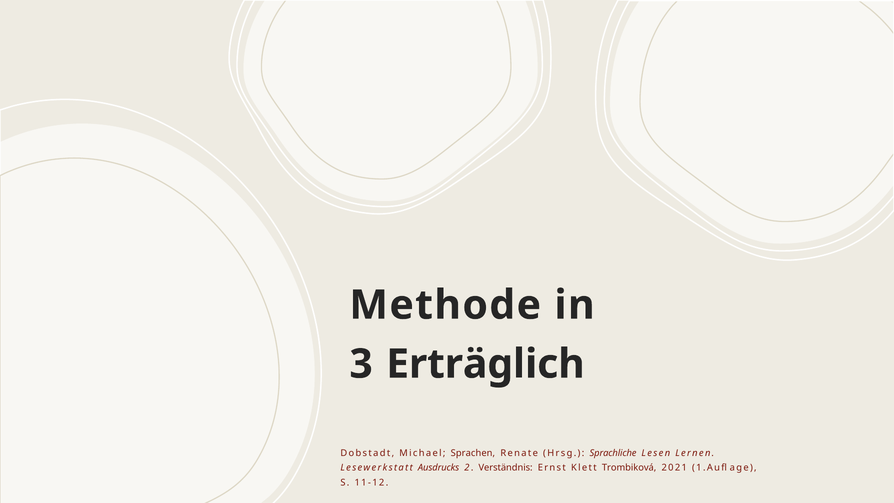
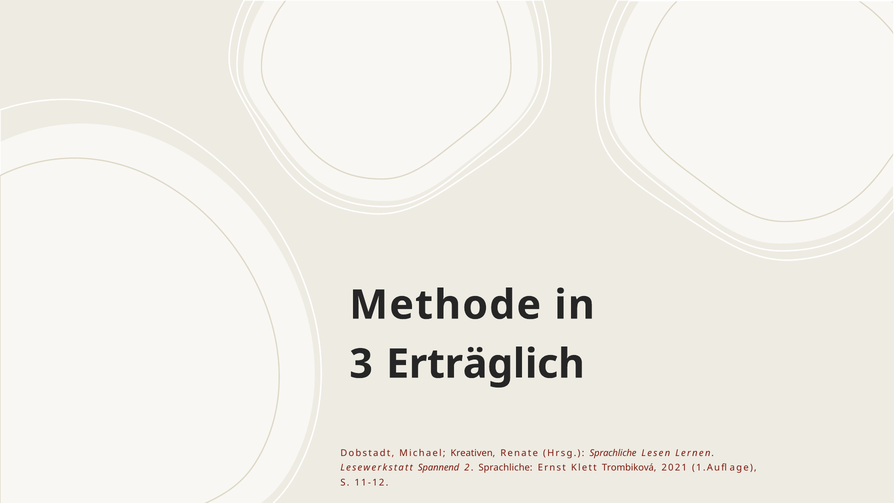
Sprachen: Sprachen -> Kreativen
Ausdrucks: Ausdrucks -> Spannend
2 Verständnis: Verständnis -> Sprachliche
